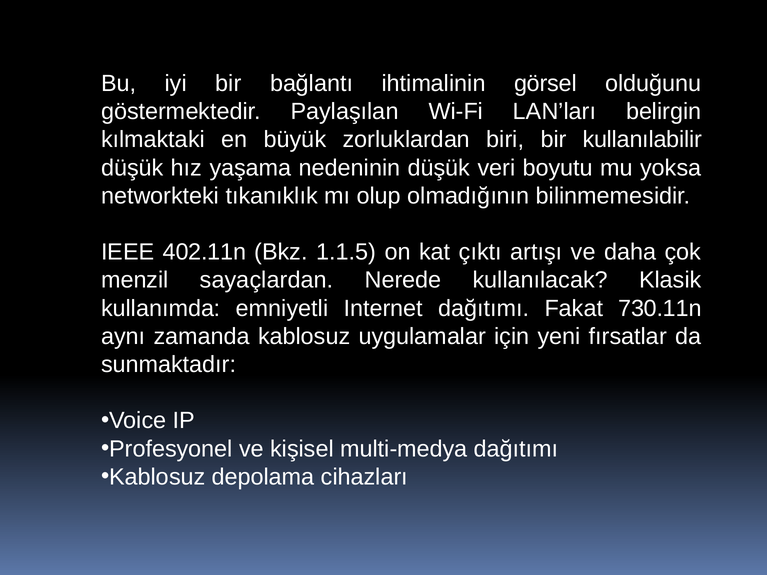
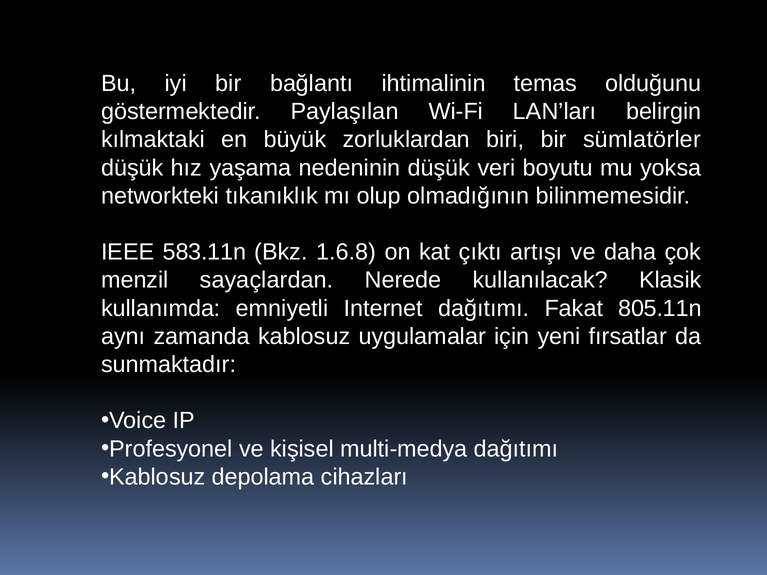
görsel: görsel -> temas
kullanılabilir: kullanılabilir -> sümlatörler
402.11n: 402.11n -> 583.11n
1.1.5: 1.1.5 -> 1.6.8
730.11n: 730.11n -> 805.11n
